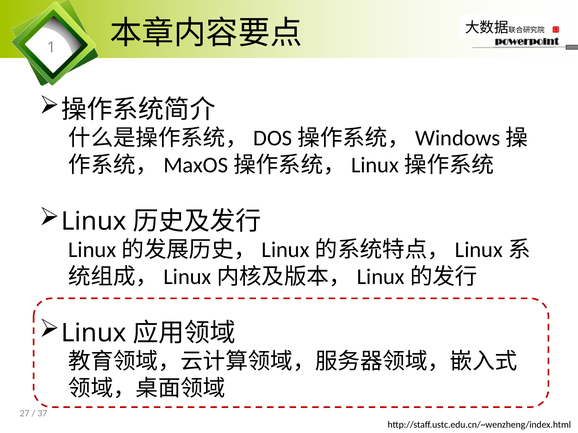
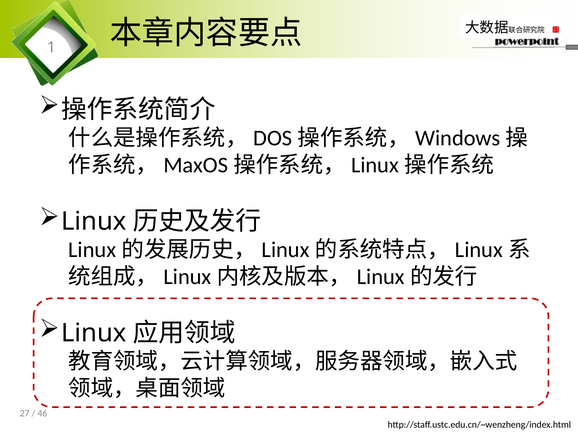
37: 37 -> 46
